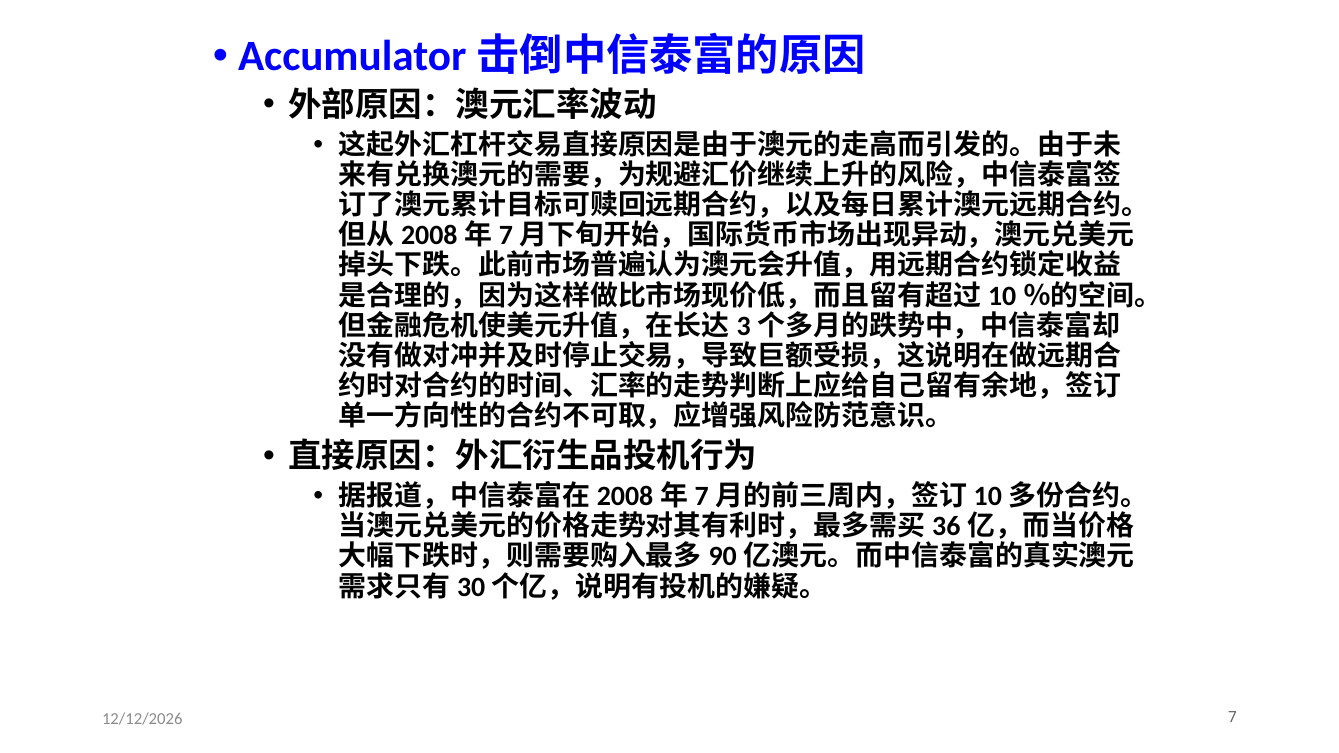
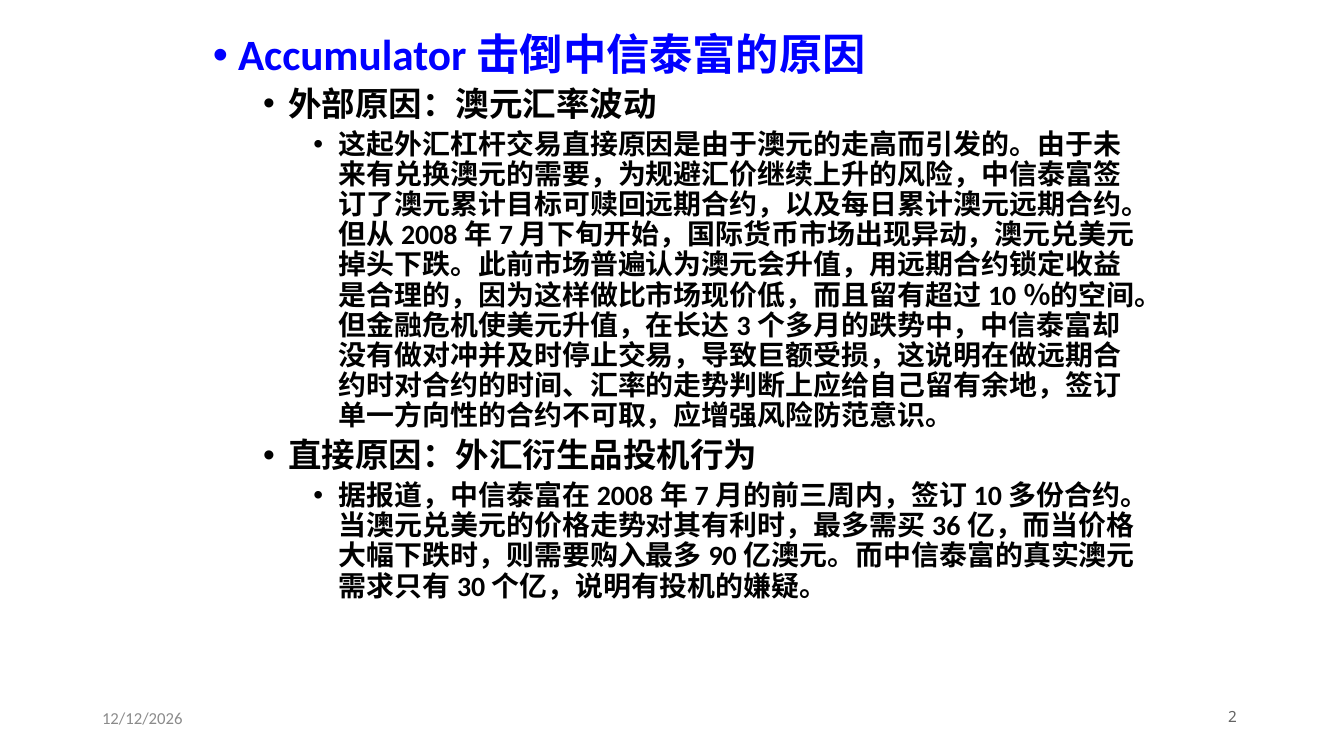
7: 7 -> 2
